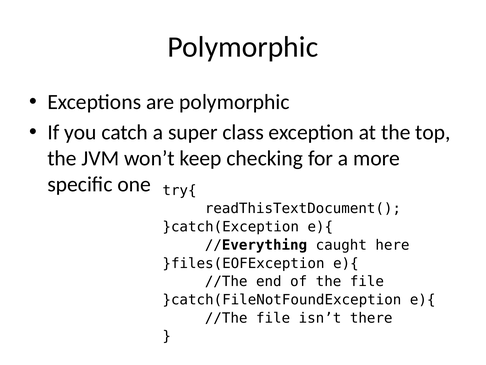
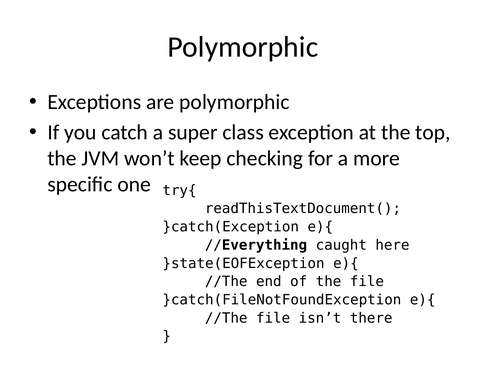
}files(EOFException: }files(EOFException -> }state(EOFException
